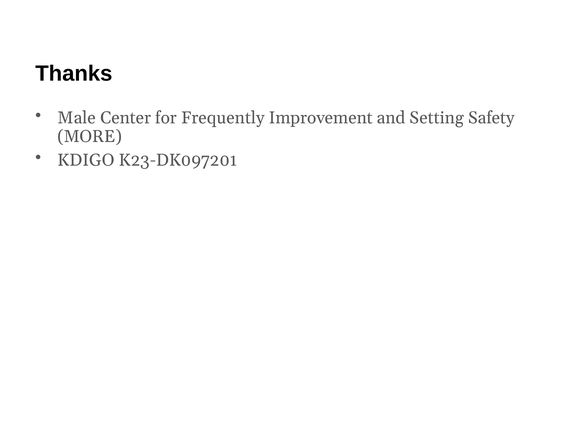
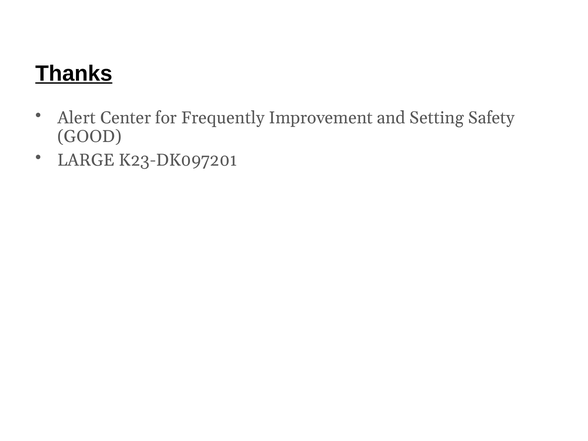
Thanks underline: none -> present
Male: Male -> Alert
MORE: MORE -> GOOD
KDIGO: KDIGO -> LARGE
